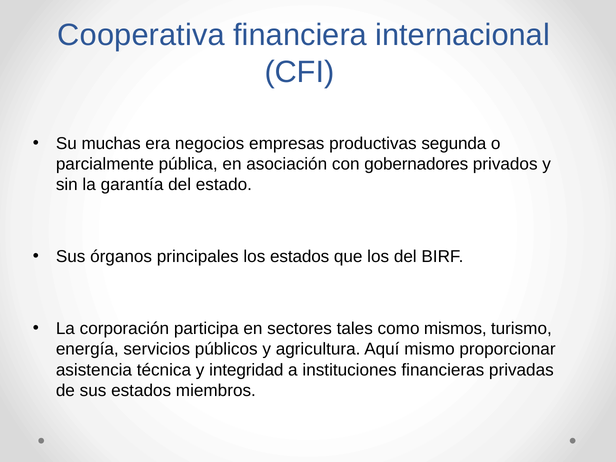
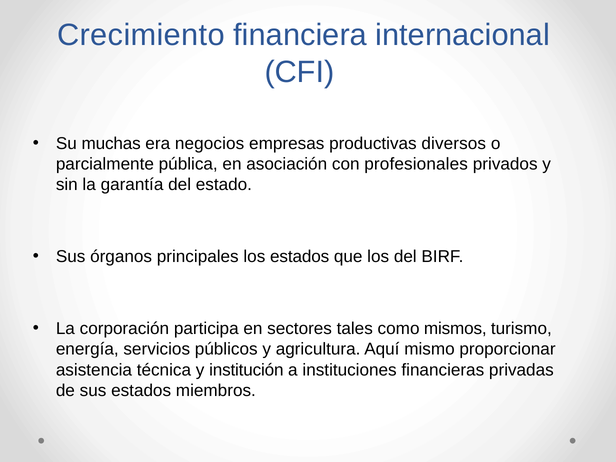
Cooperativa: Cooperativa -> Crecimiento
segunda: segunda -> diversos
gobernadores: gobernadores -> profesionales
integridad: integridad -> institución
